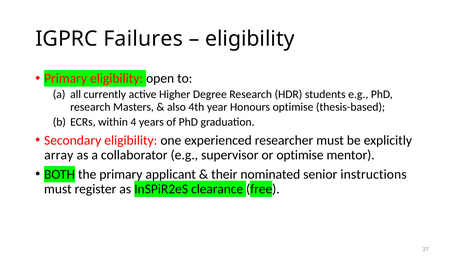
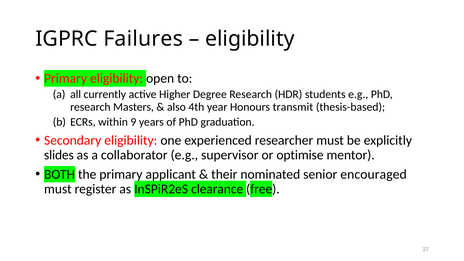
Honours optimise: optimise -> transmit
4: 4 -> 9
array: array -> slides
instructions: instructions -> encouraged
